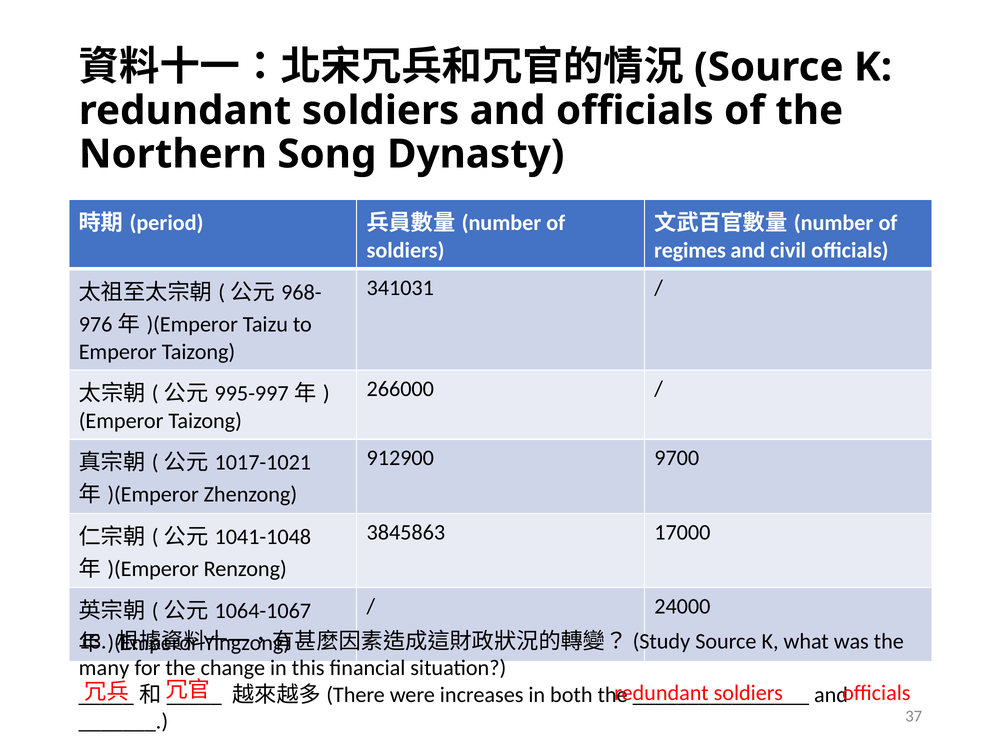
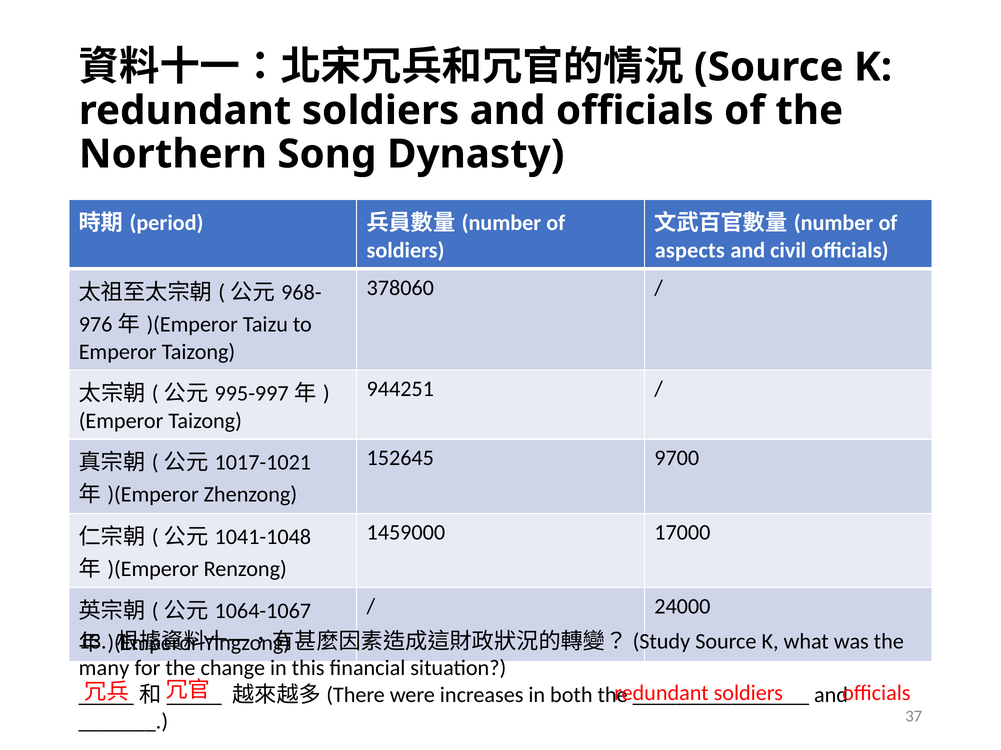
regimes: regimes -> aspects
341031: 341031 -> 378060
266000: 266000 -> 944251
912900: 912900 -> 152645
3845863: 3845863 -> 1459000
